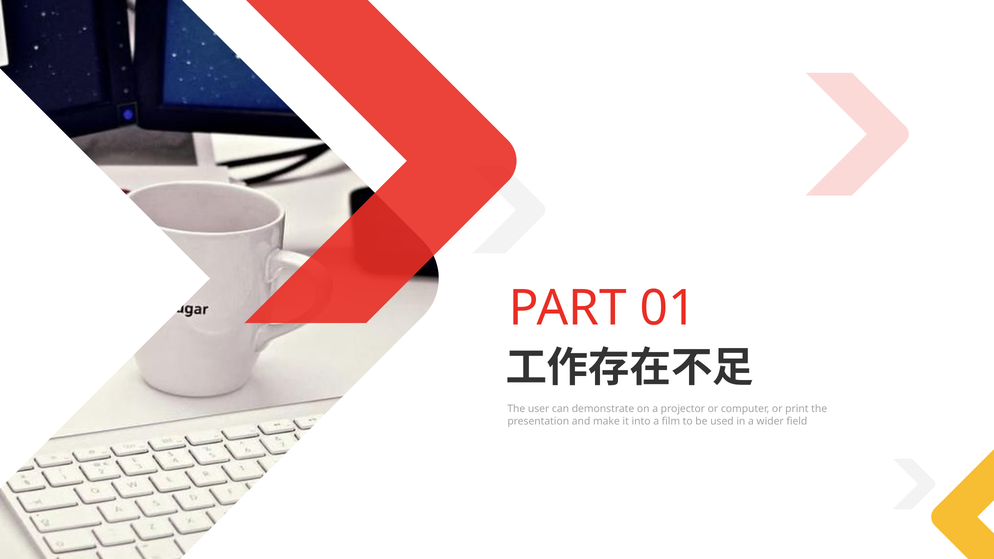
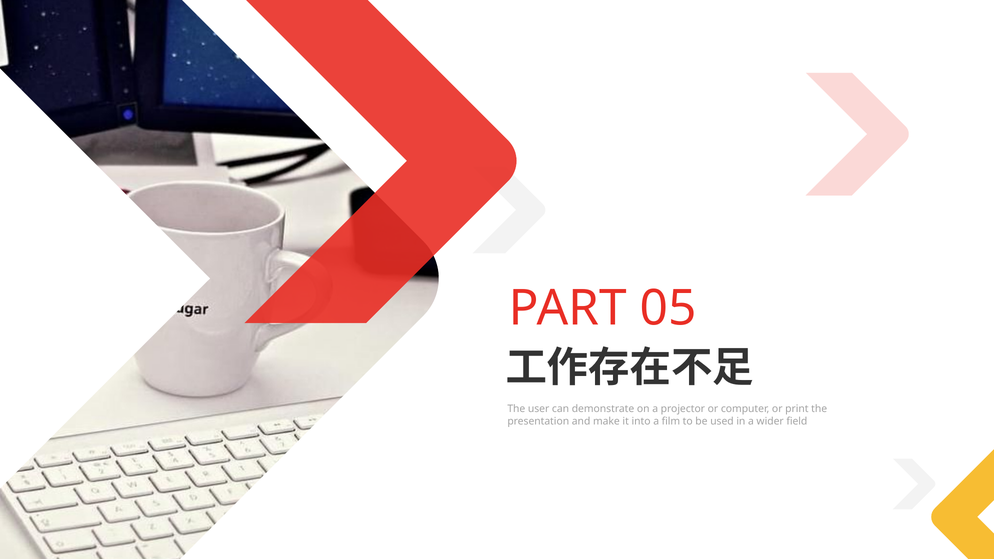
01: 01 -> 05
